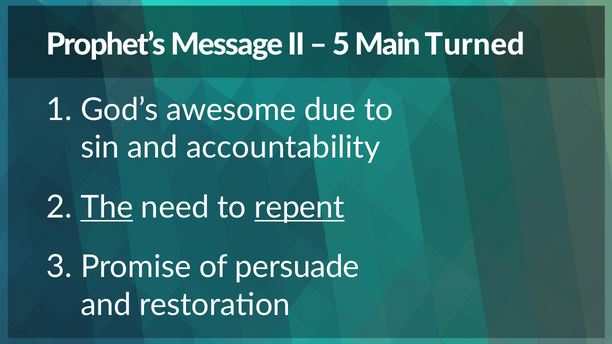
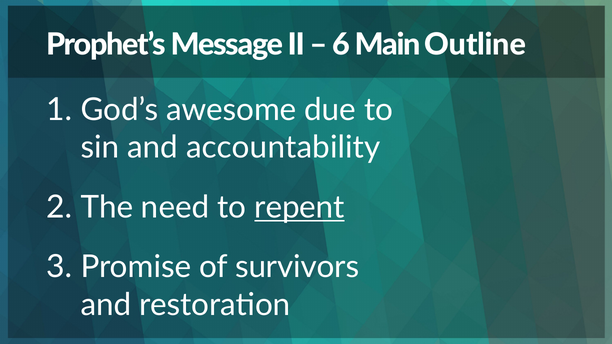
5: 5 -> 6
Turned: Turned -> Outline
The underline: present -> none
persuade: persuade -> survivors
